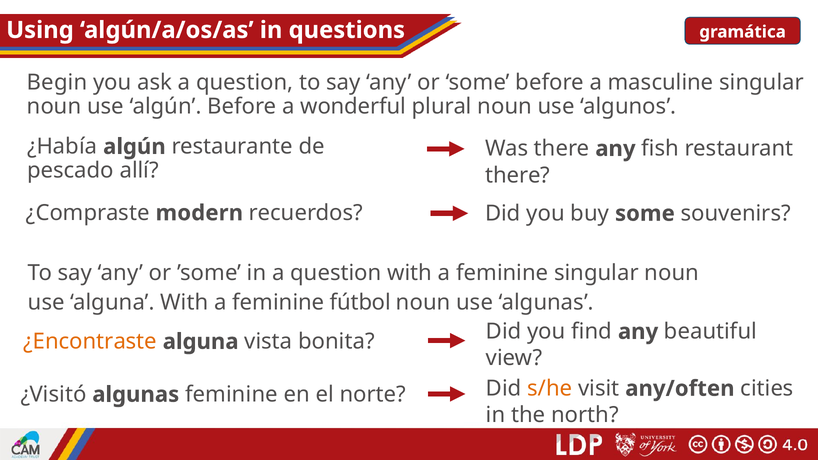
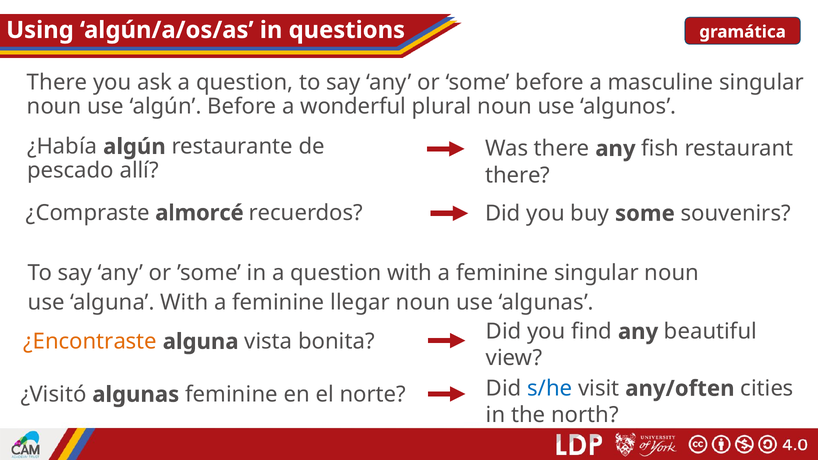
Begin at (57, 83): Begin -> There
modern: modern -> almorcé
fútbol: fútbol -> llegar
s/he colour: orange -> blue
